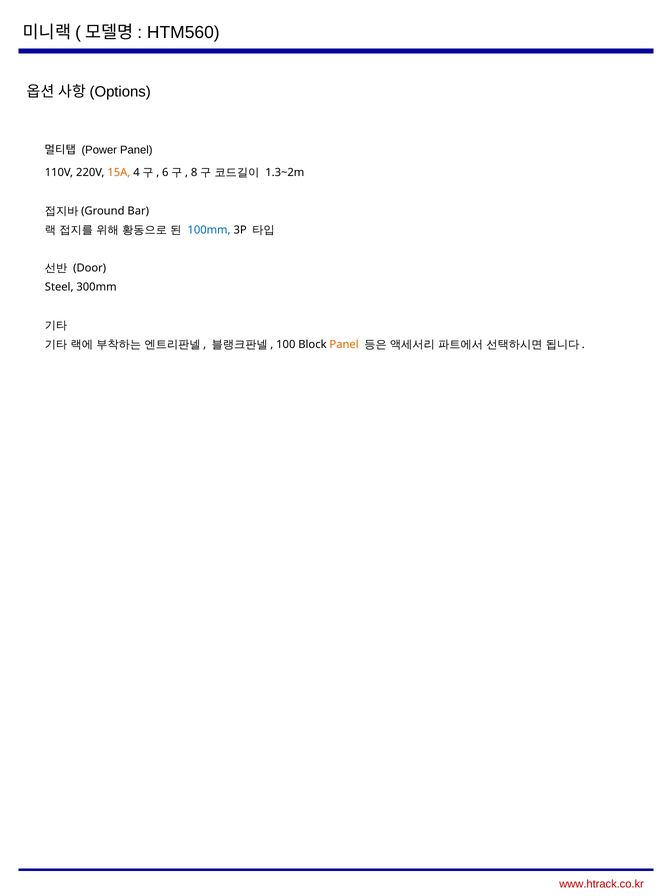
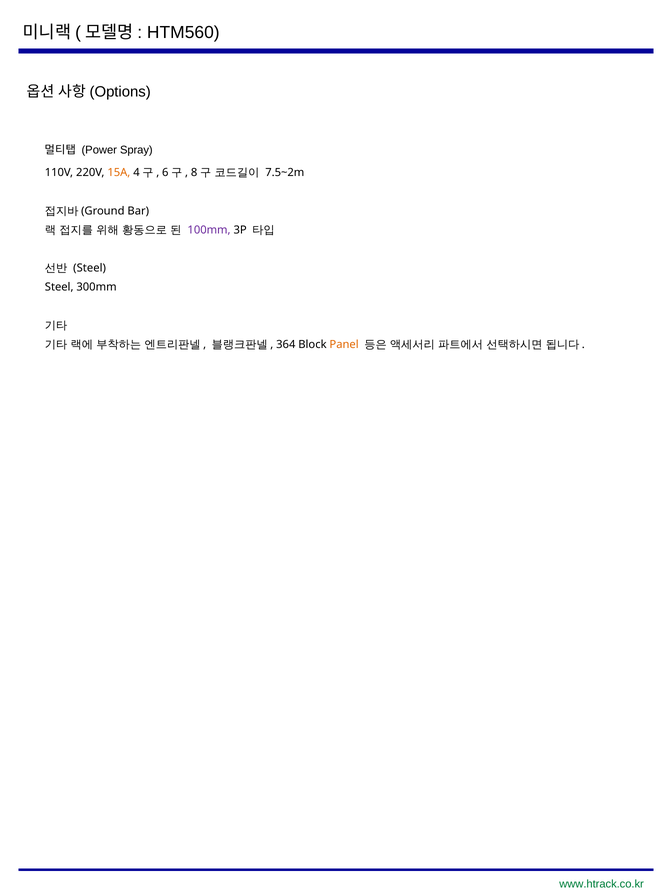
Power Panel: Panel -> Spray
1.3~2m: 1.3~2m -> 7.5~2m
100mm colour: blue -> purple
Door at (90, 268): Door -> Steel
100: 100 -> 364
www.htrack.co.kr colour: red -> green
